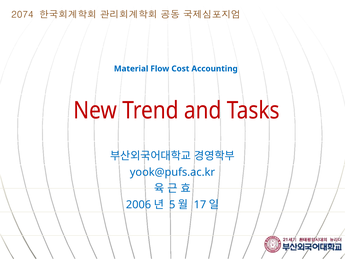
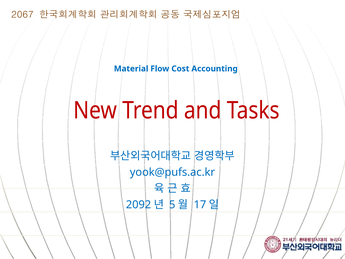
2074: 2074 -> 2067
2006: 2006 -> 2092
